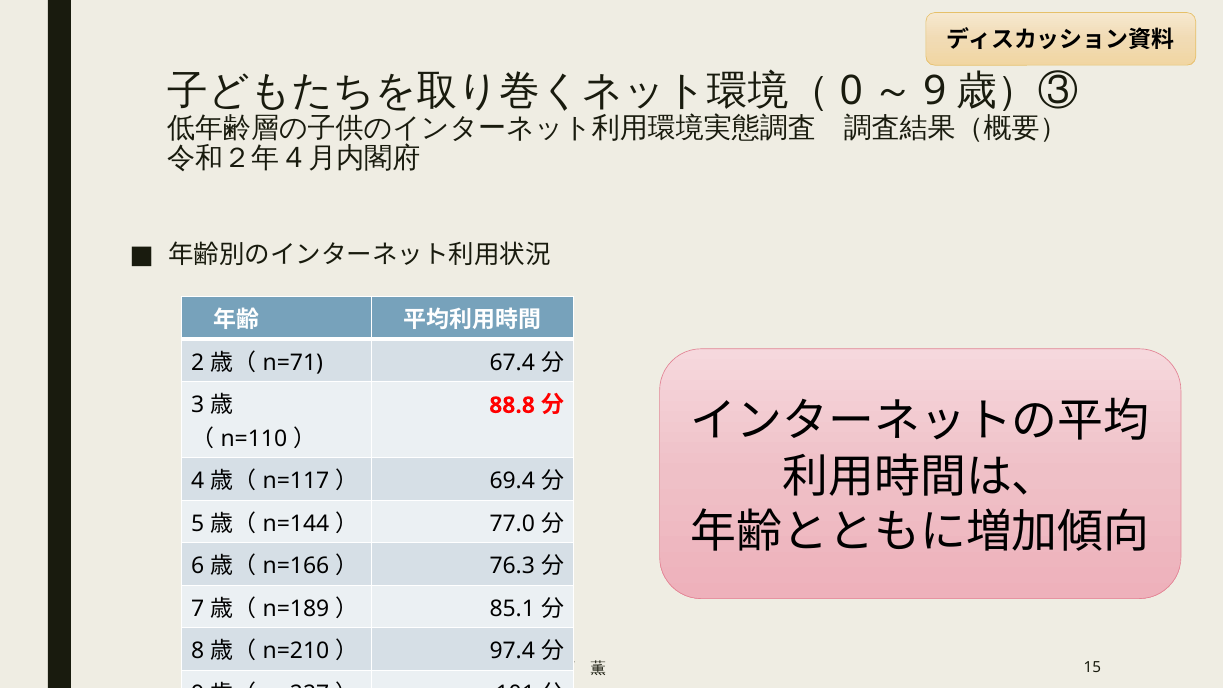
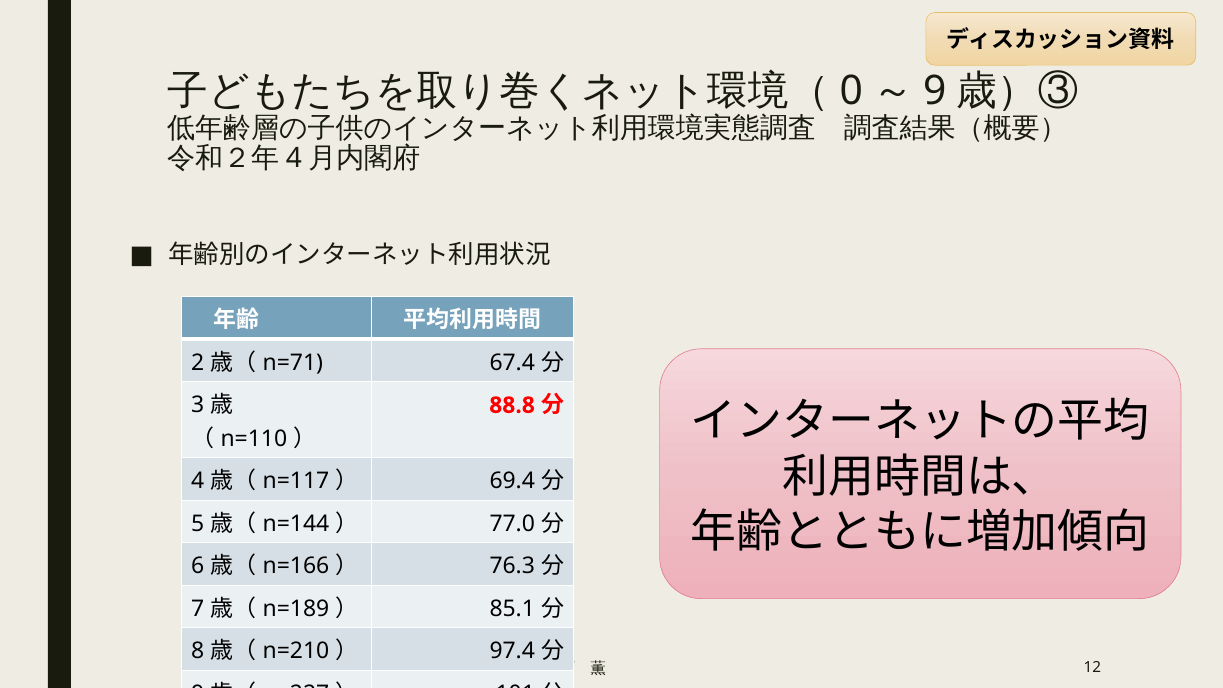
15: 15 -> 12
